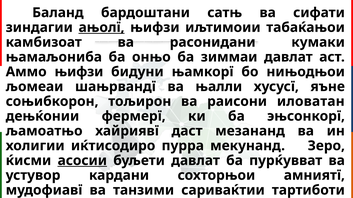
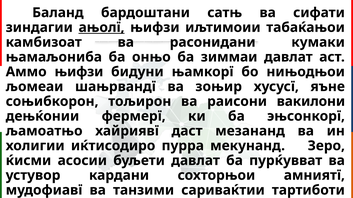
њалли: њалли -> зоњир
иловатан: иловатан -> вакилони
асосии underline: present -> none
